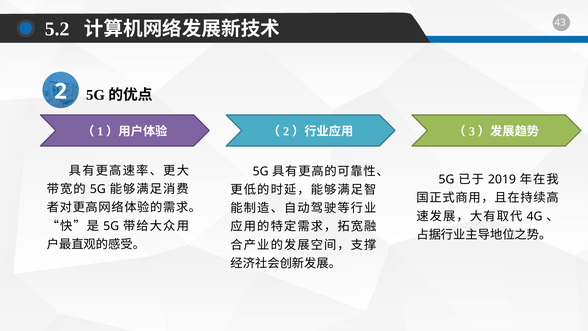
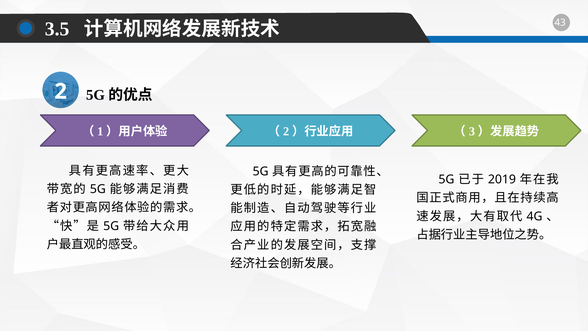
5.2: 5.2 -> 3.5
